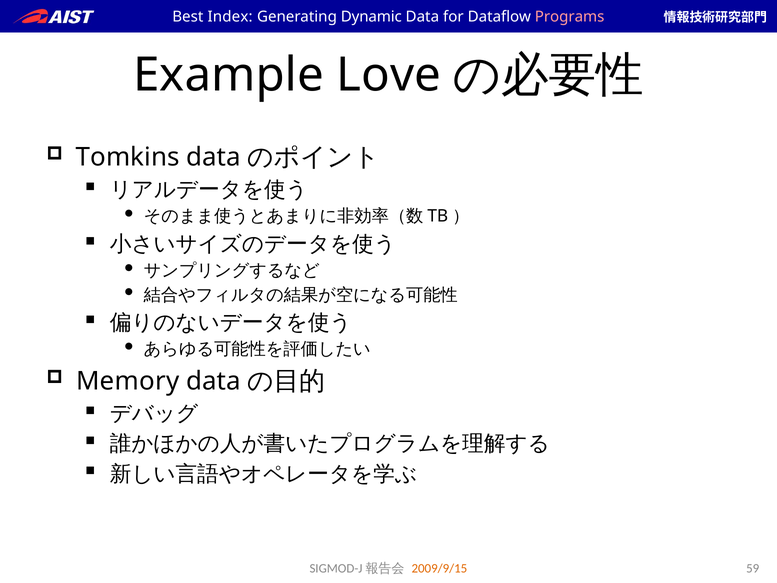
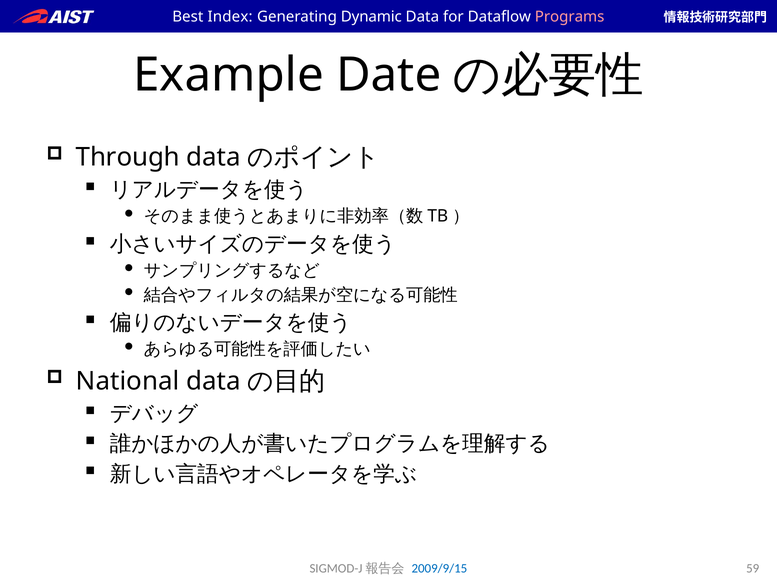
Love: Love -> Date
Tomkins: Tomkins -> Through
Memory: Memory -> National
2009/9/15 colour: orange -> blue
